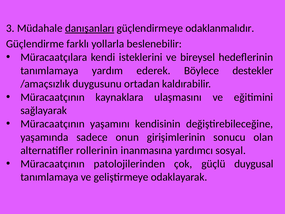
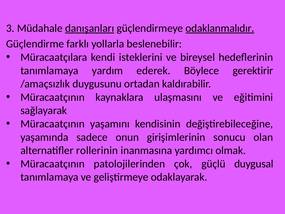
odaklanmalıdır underline: none -> present
destekler: destekler -> gerektirir
sosyal: sosyal -> olmak
